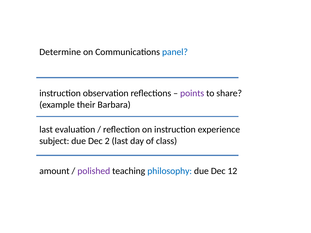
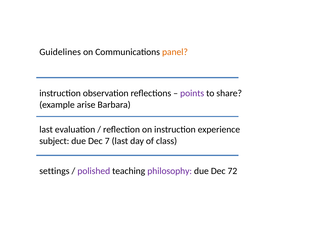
Determine: Determine -> Guidelines
panel colour: blue -> orange
their: their -> arise
2: 2 -> 7
amount: amount -> settings
philosophy colour: blue -> purple
12: 12 -> 72
